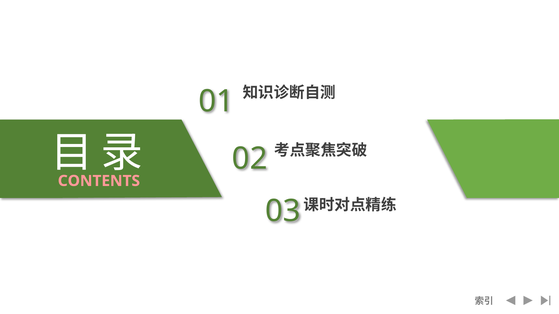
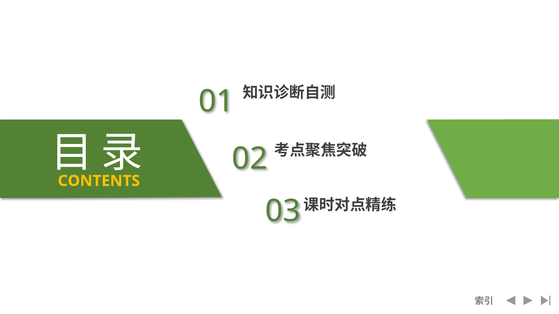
CONTENTS colour: pink -> yellow
